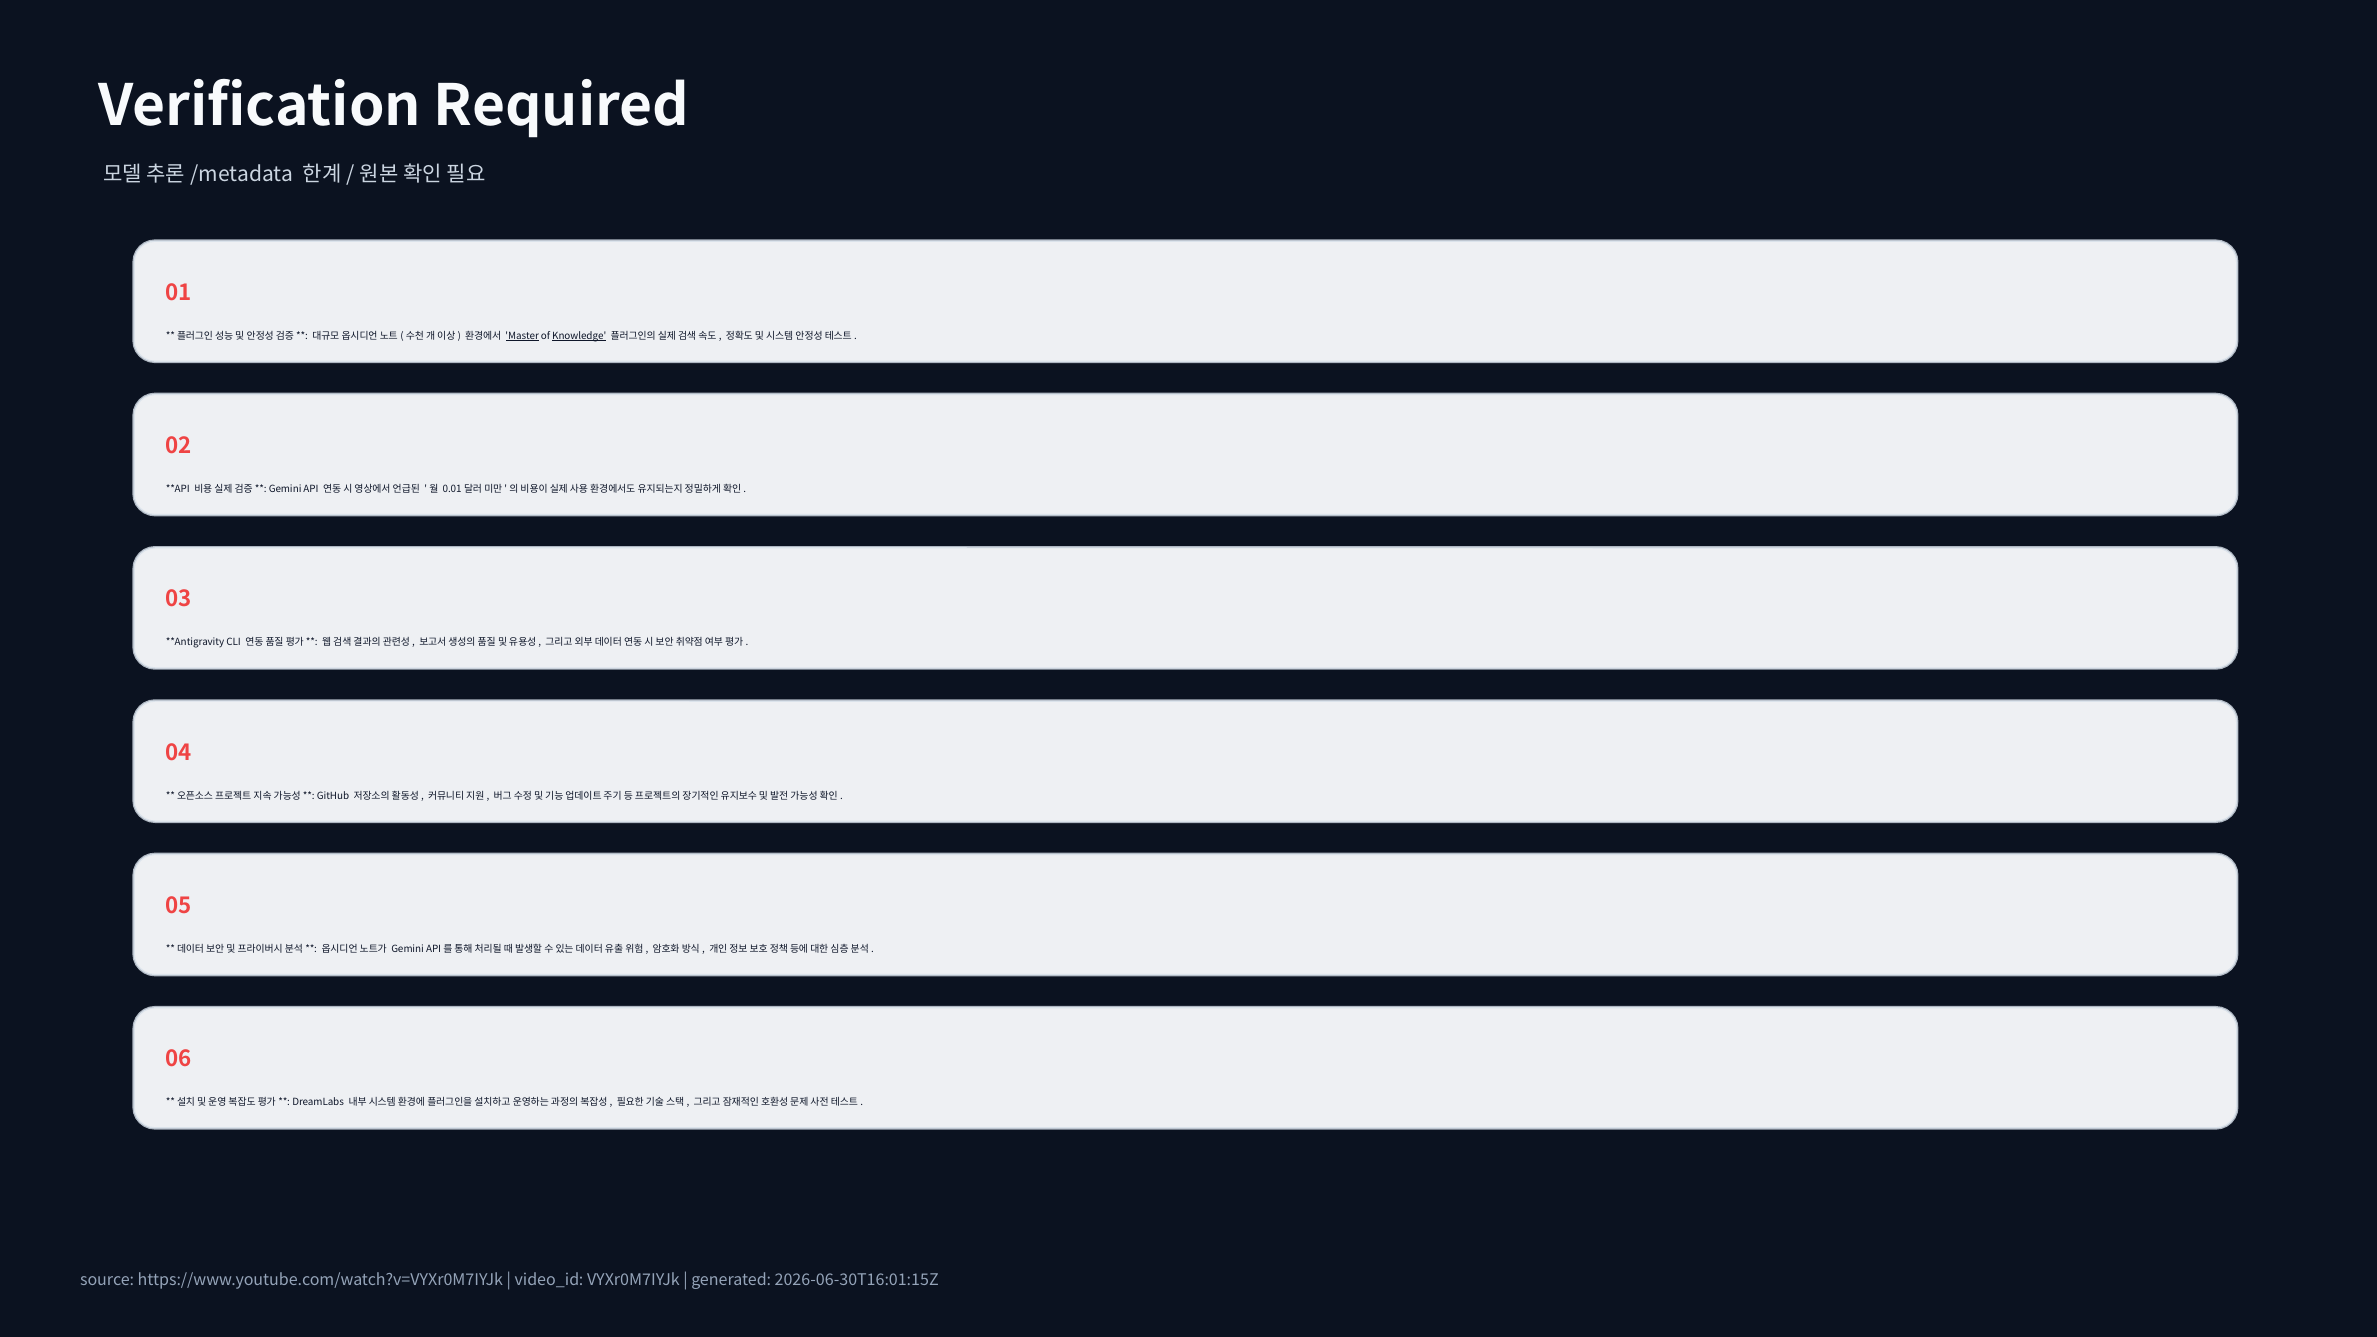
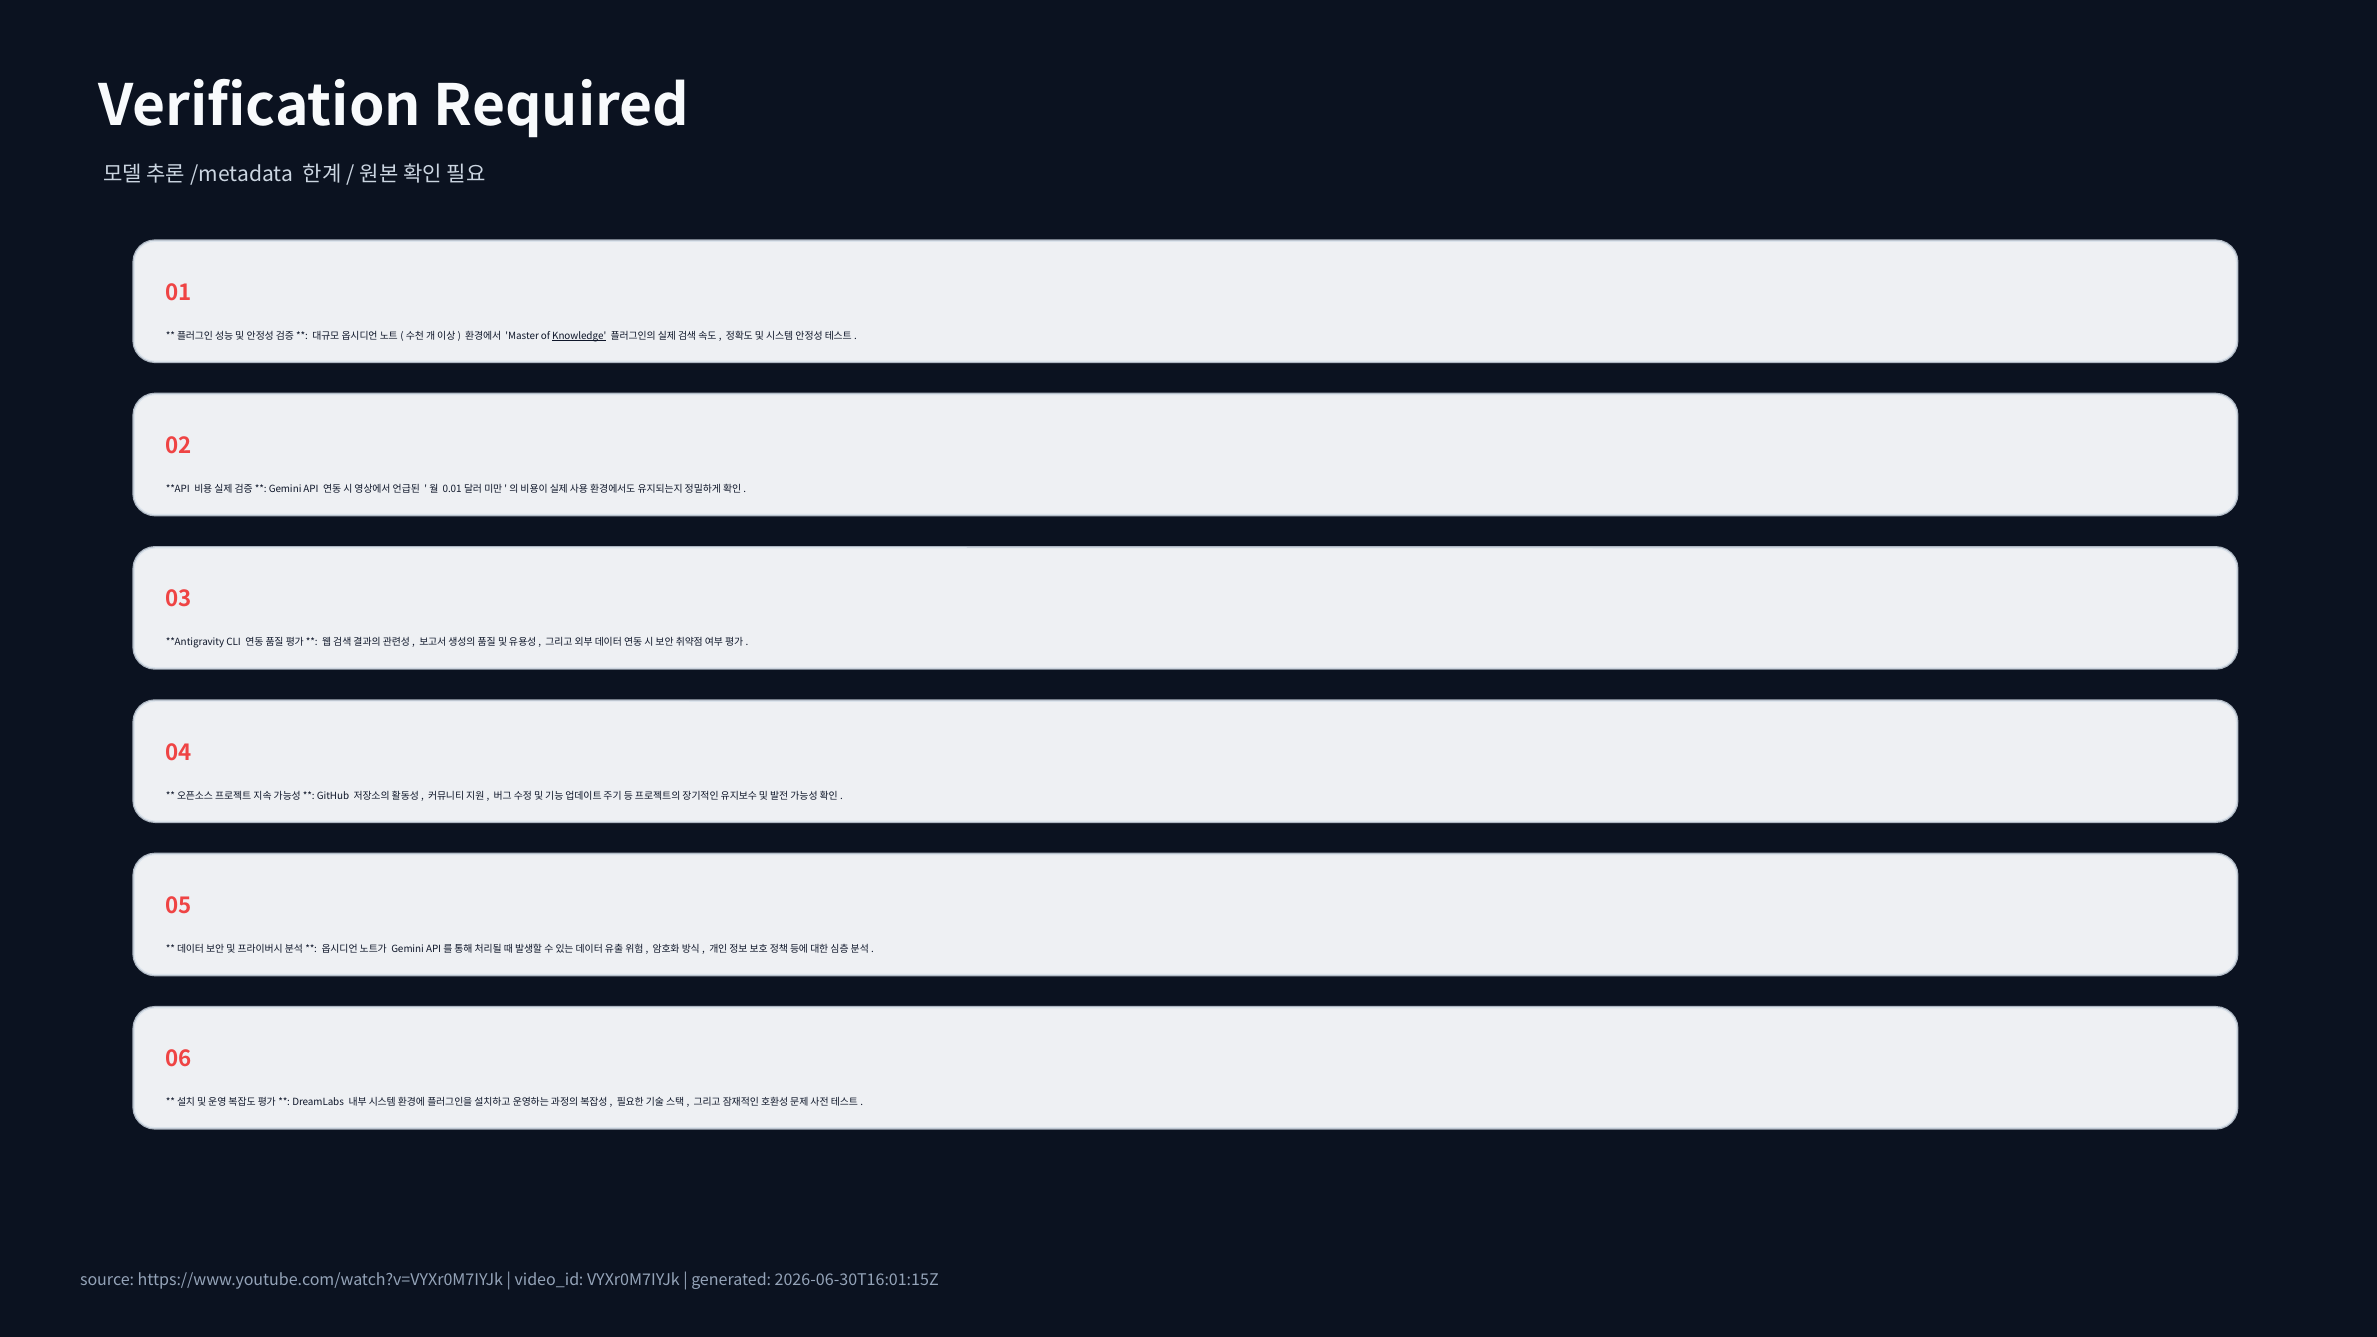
Master underline: present -> none
